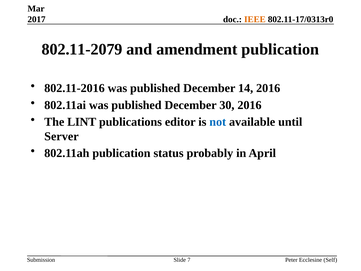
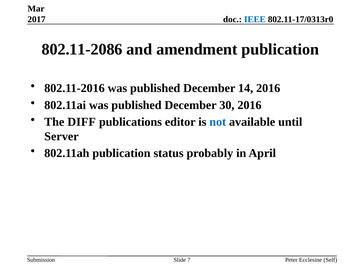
IEEE colour: orange -> blue
802.11-2079: 802.11-2079 -> 802.11-2086
LINT: LINT -> DIFF
